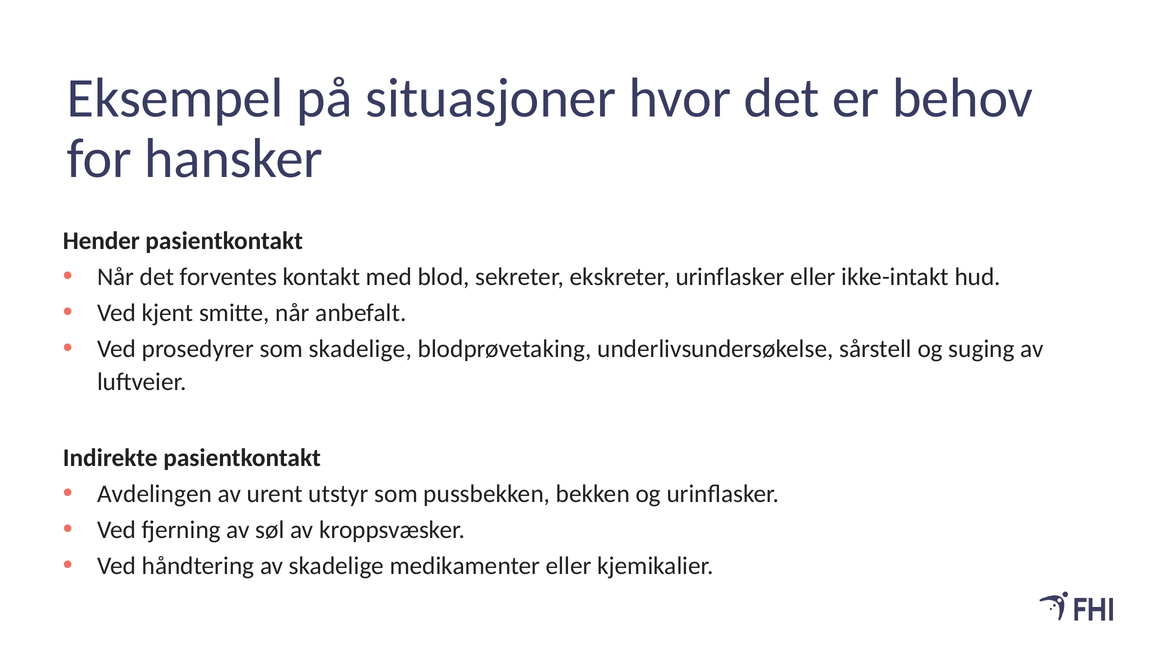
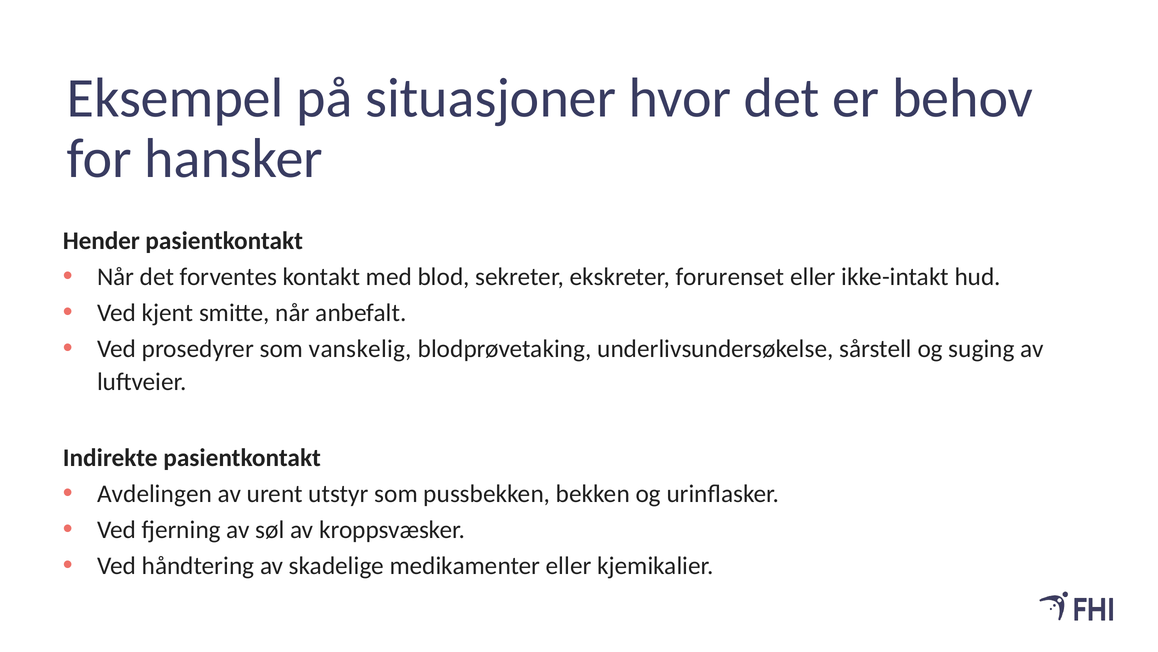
ekskreter urinflasker: urinflasker -> forurenset
som skadelige: skadelige -> vanskelig
